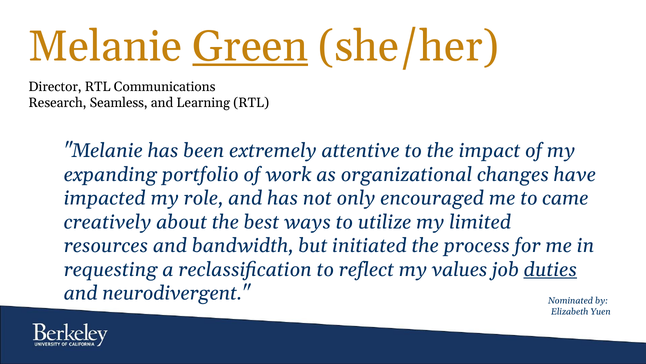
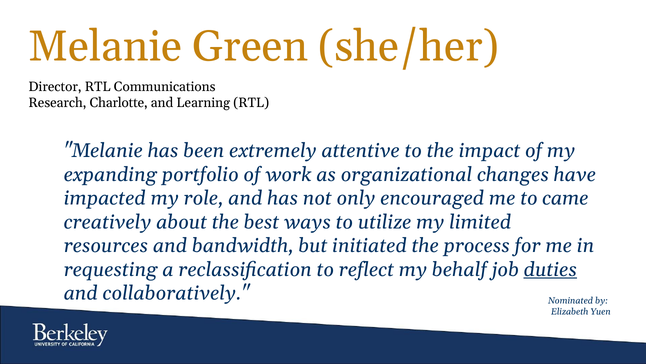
Green underline: present -> none
Seamless: Seamless -> Charlotte
values: values -> behalf
neurodivergent: neurodivergent -> collaboratively
